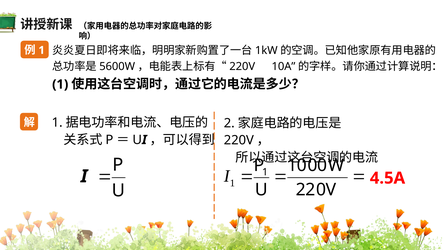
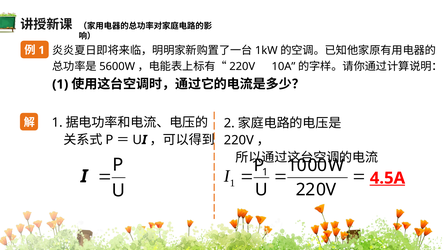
4.5A underline: none -> present
